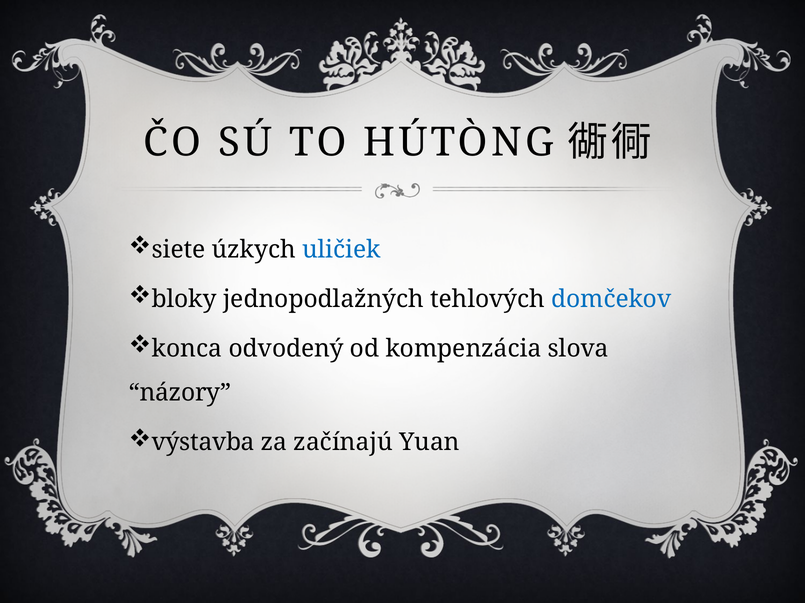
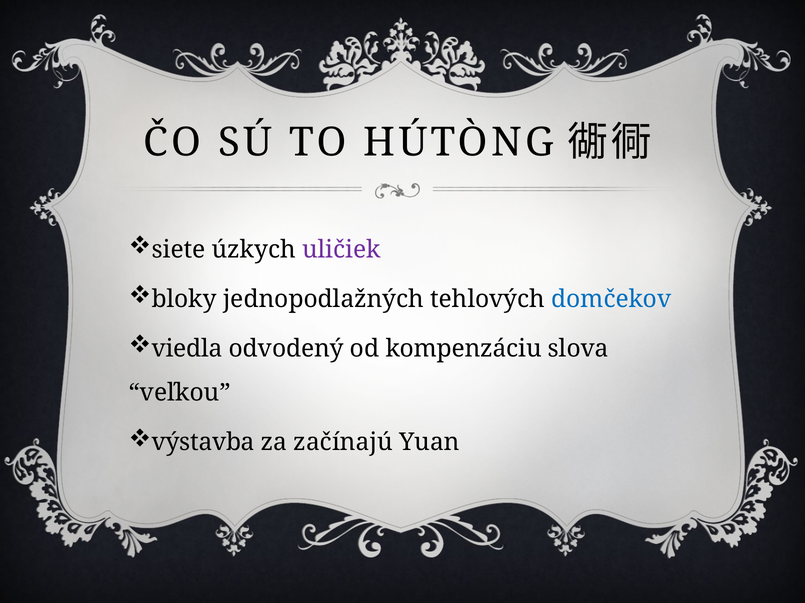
uličiek colour: blue -> purple
konca: konca -> viedla
kompenzácia: kompenzácia -> kompenzáciu
názory: názory -> veľkou
